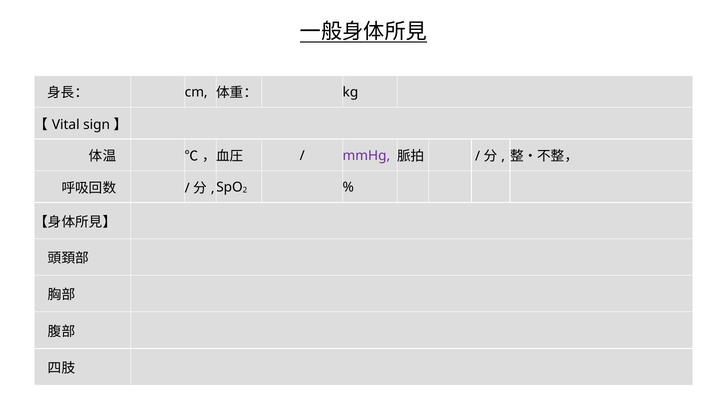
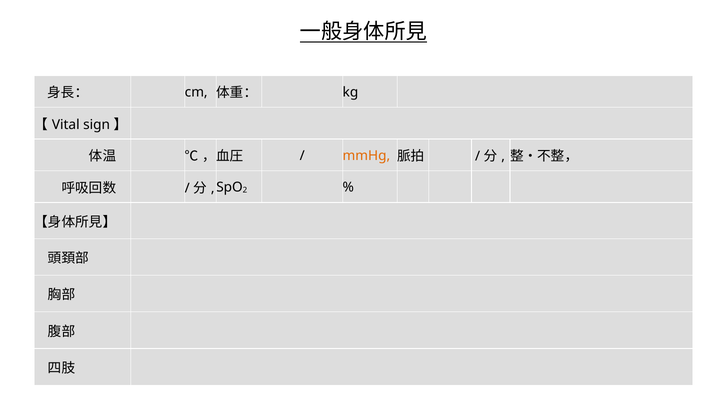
mmHg colour: purple -> orange
